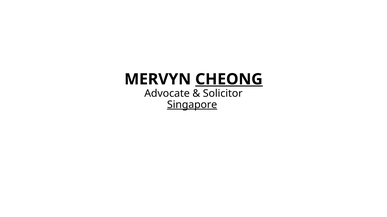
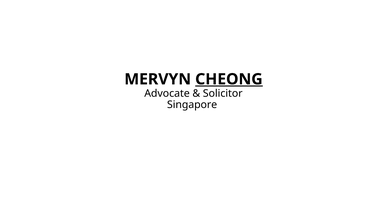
Singapore underline: present -> none
